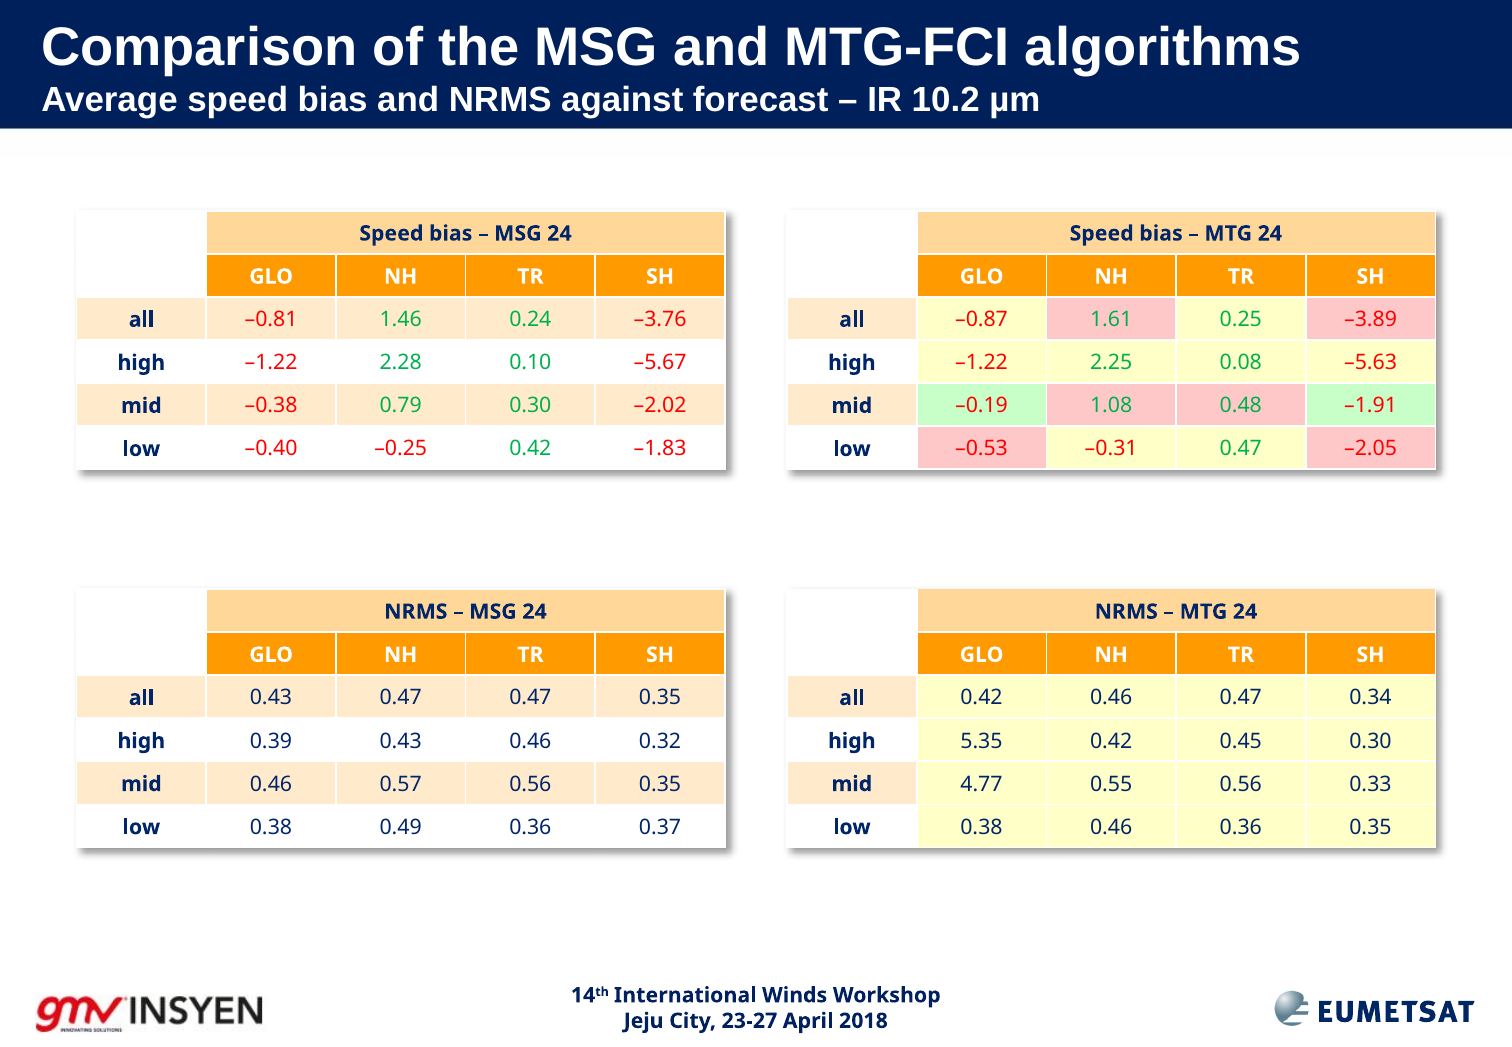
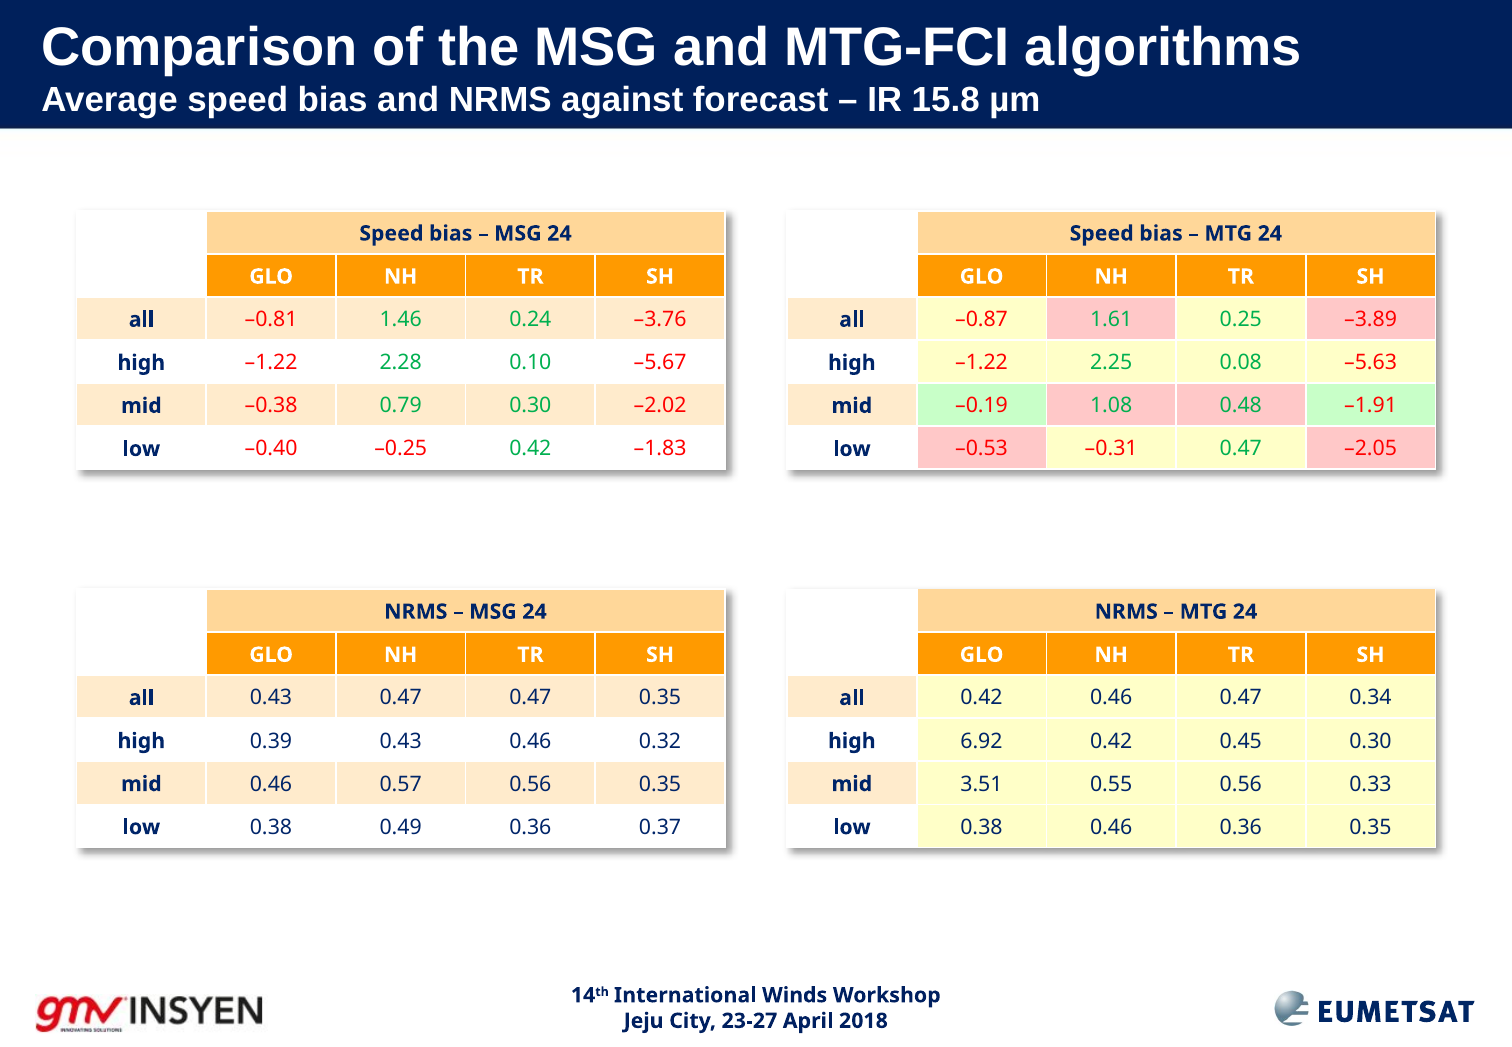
10.2: 10.2 -> 15.8
5.35: 5.35 -> 6.92
4.77: 4.77 -> 3.51
